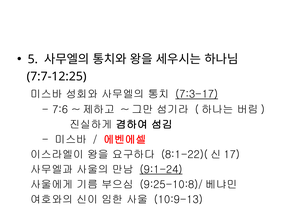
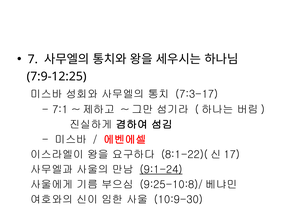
5: 5 -> 7
7:7-12:25: 7:7-12:25 -> 7:9-12:25
7:3-17 underline: present -> none
7:6: 7:6 -> 7:1
10:9-13: 10:9-13 -> 10:9-30
